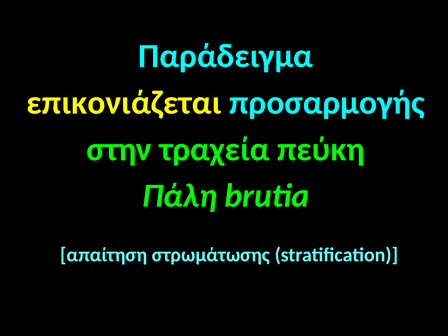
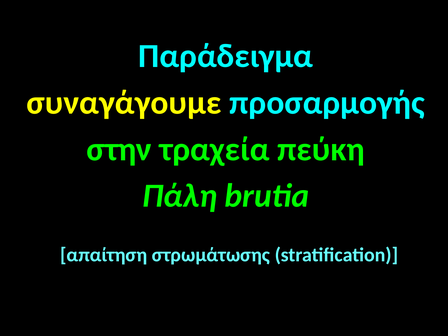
επικονιάζεται: επικονιάζεται -> συναγάγουμε
